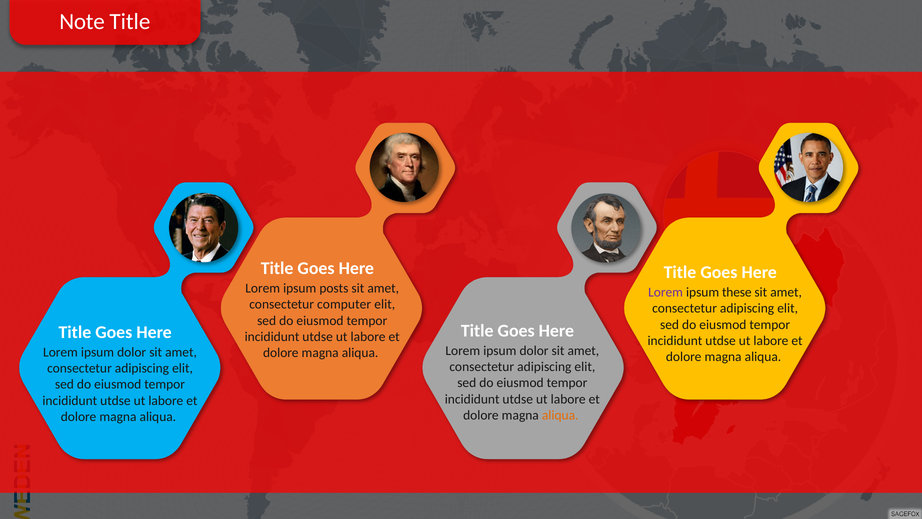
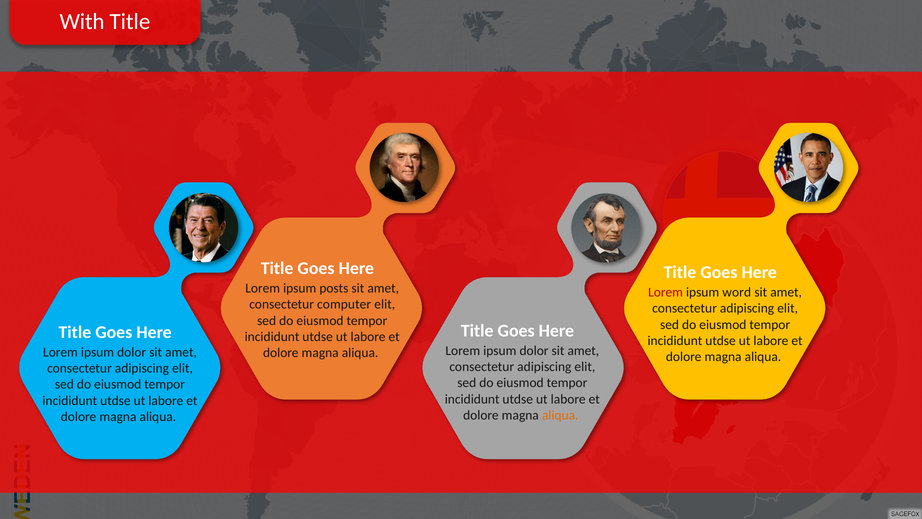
Note: Note -> With
Lorem at (666, 292) colour: purple -> red
these: these -> word
